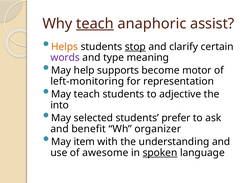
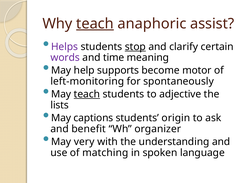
Helps colour: orange -> purple
type: type -> time
representation: representation -> spontaneously
teach at (87, 94) underline: none -> present
into: into -> lists
selected: selected -> captions
prefer: prefer -> origin
item: item -> very
awesome: awesome -> matching
spoken underline: present -> none
